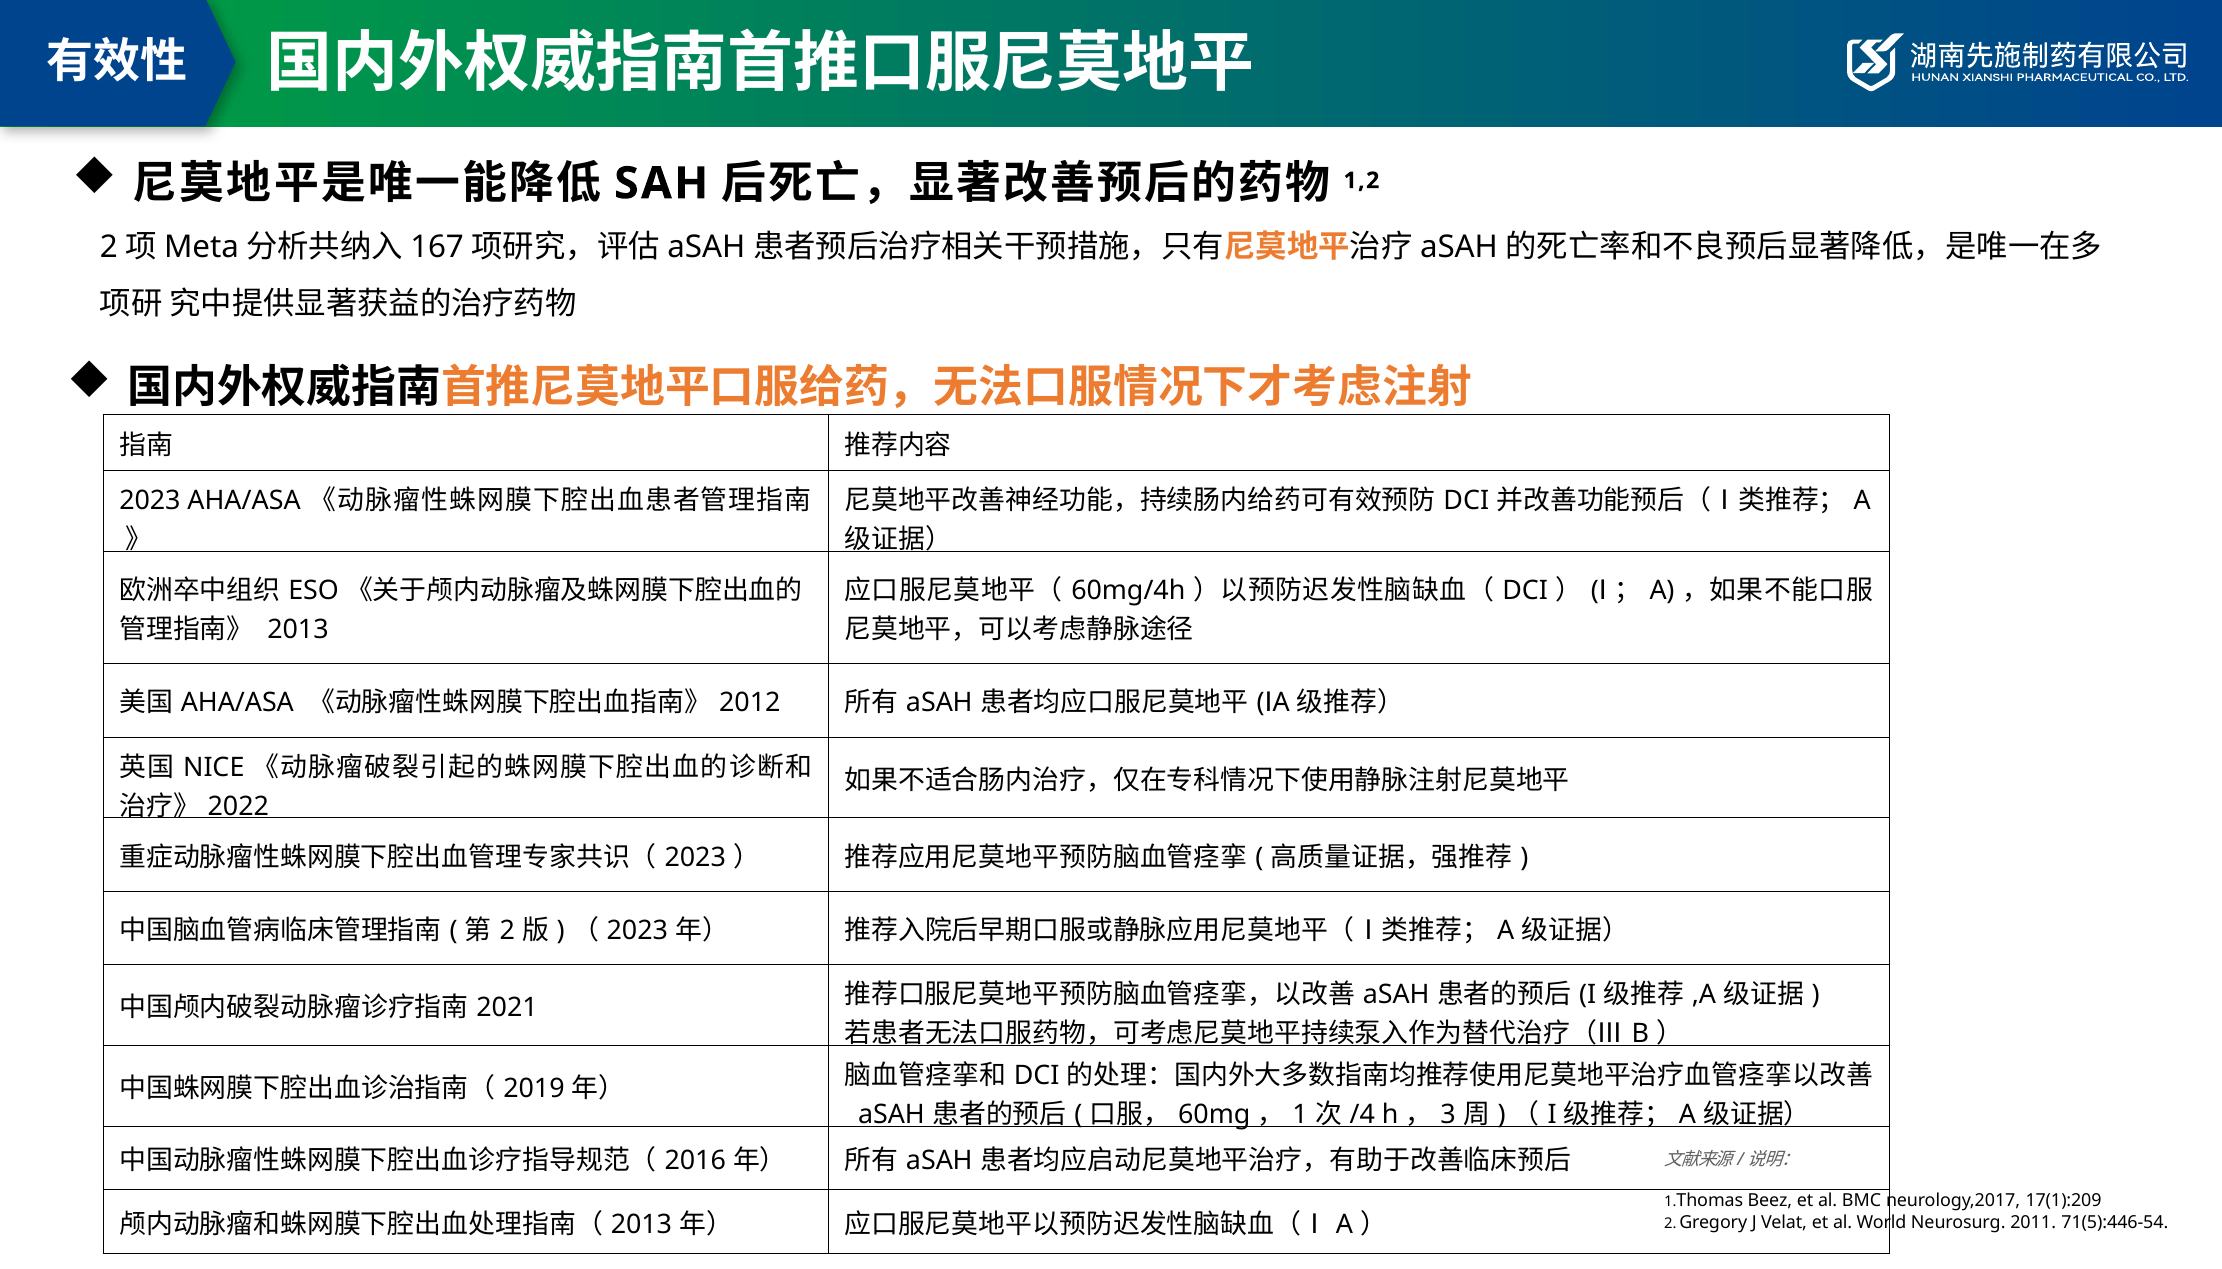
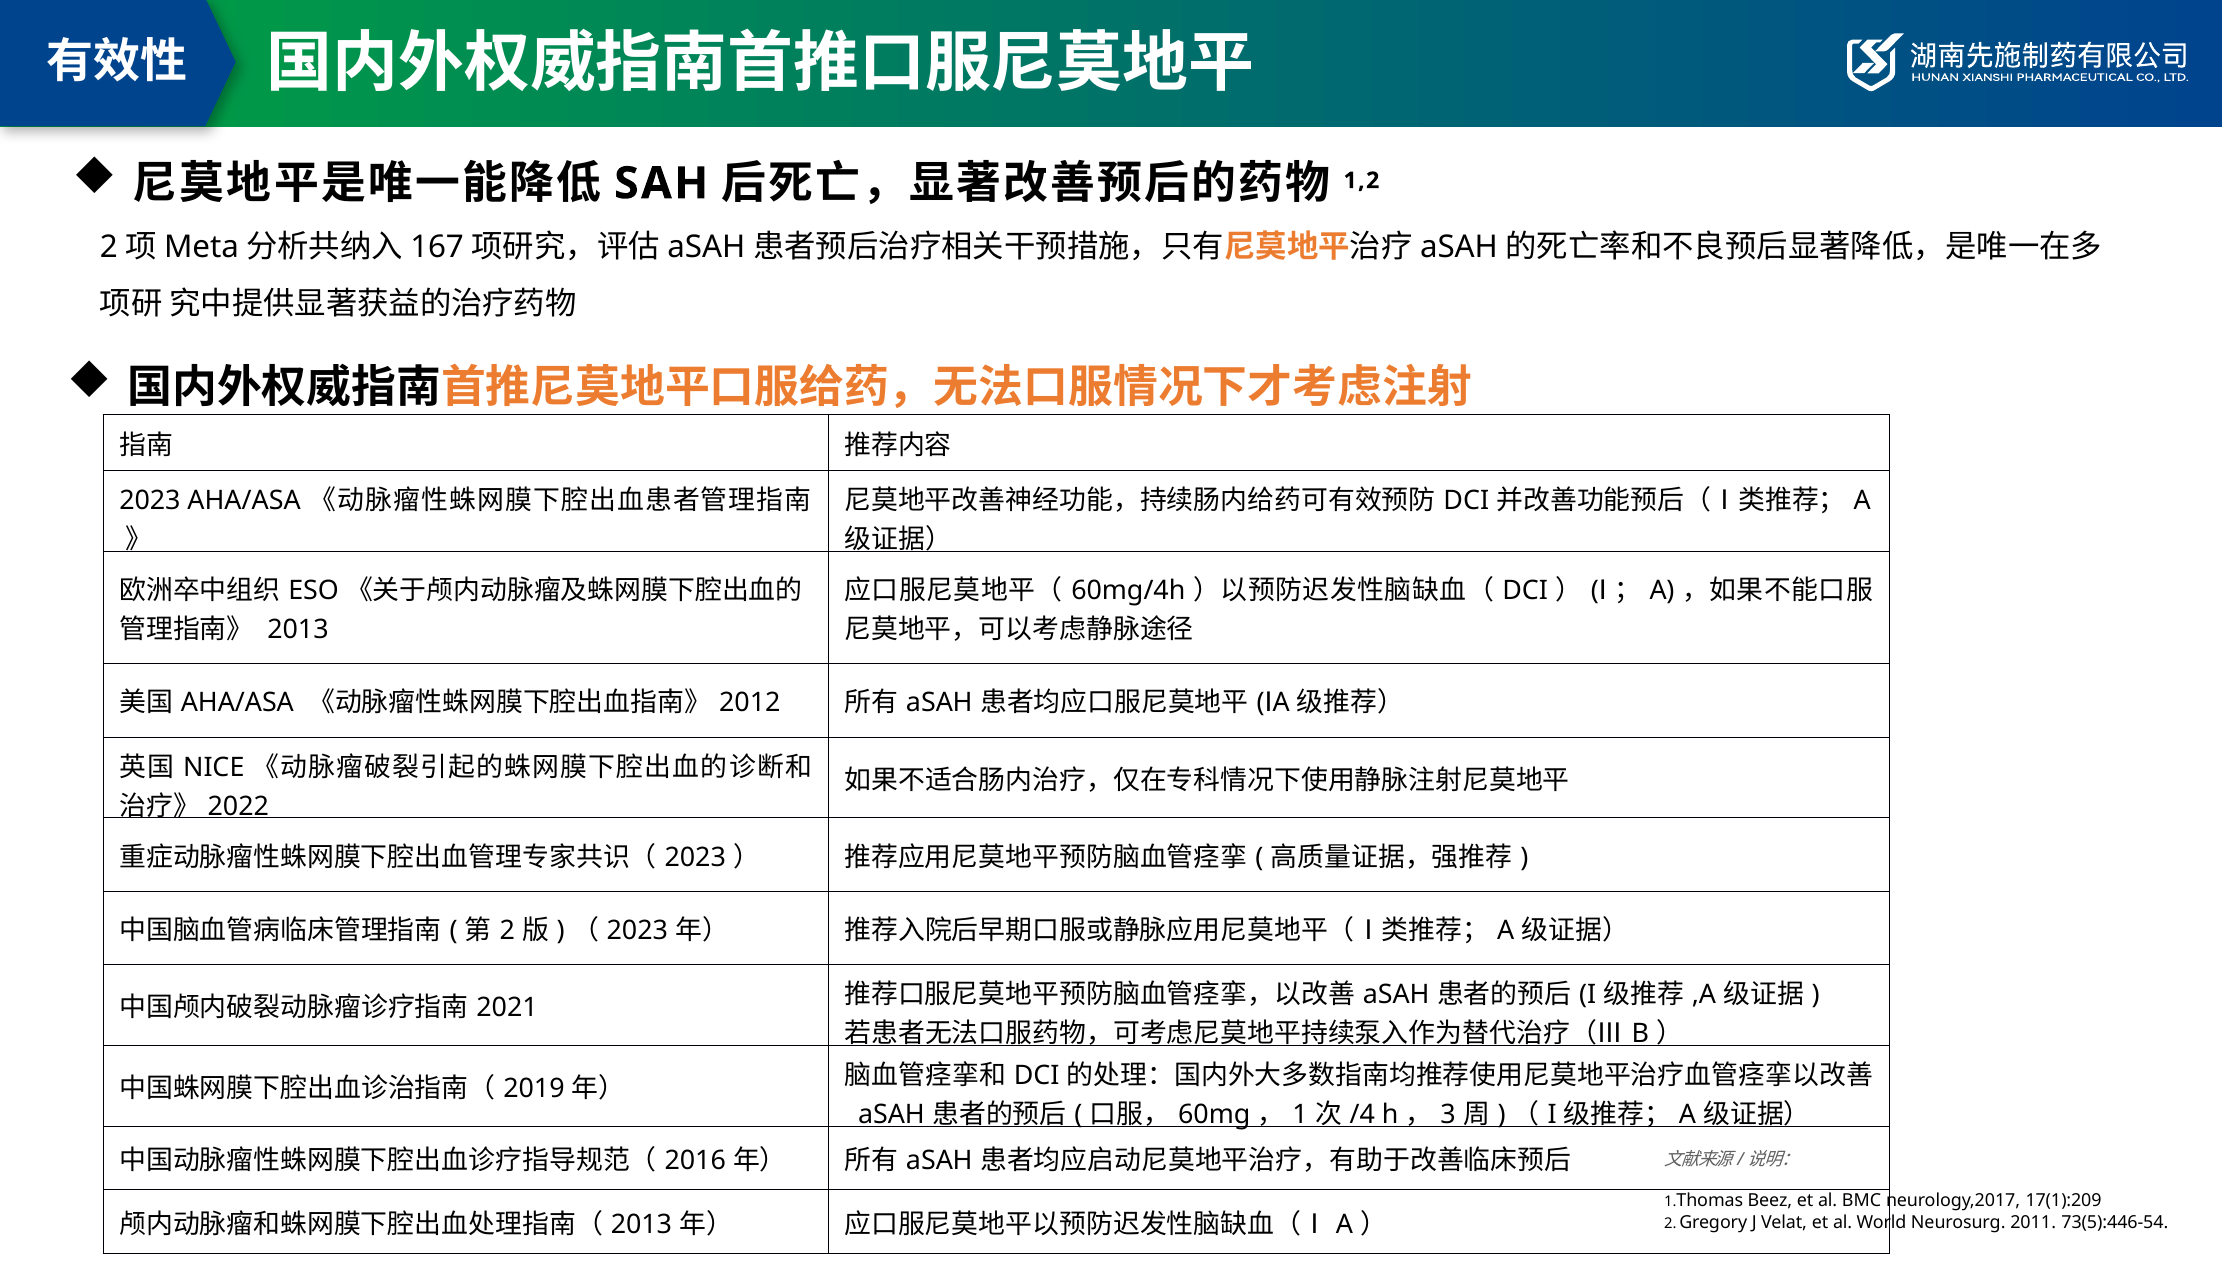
71(5):446-54: 71(5):446-54 -> 73(5):446-54
